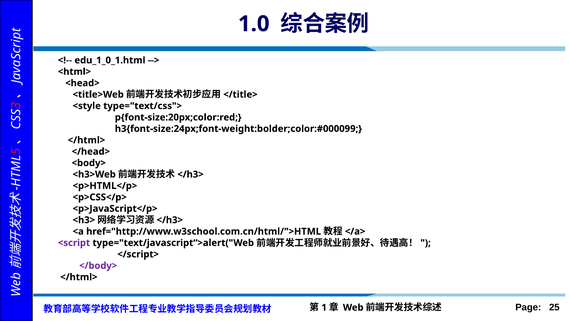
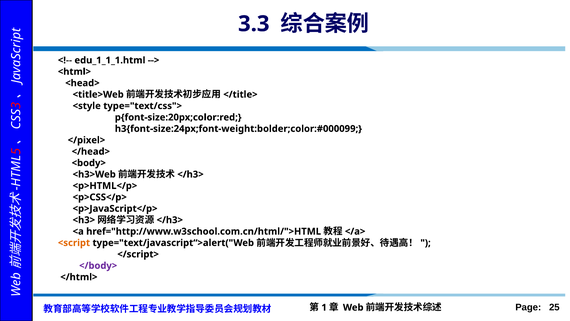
1.0: 1.0 -> 3.3
edu_1_0_1.html: edu_1_0_1.html -> edu_1_1_1.html
</html> at (86, 140): </html> -> </pixel>
<script colour: purple -> orange
